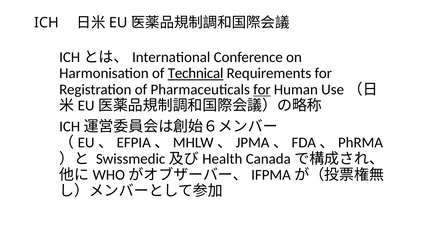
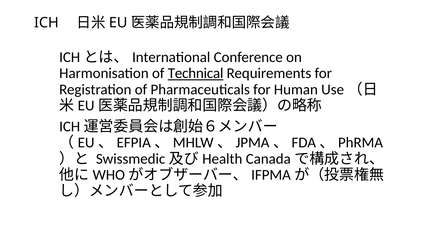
for at (262, 89) underline: present -> none
